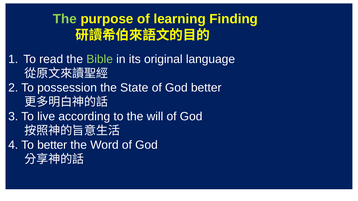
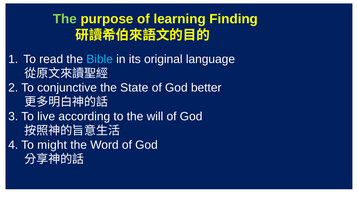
Bible colour: light green -> light blue
possession: possession -> conjunctive
To better: better -> might
